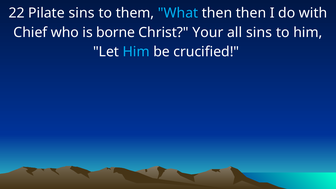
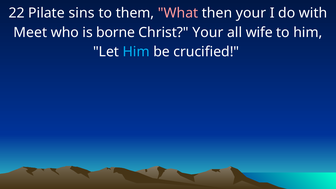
What colour: light blue -> pink
then then: then -> your
Chief: Chief -> Meet
all sins: sins -> wife
